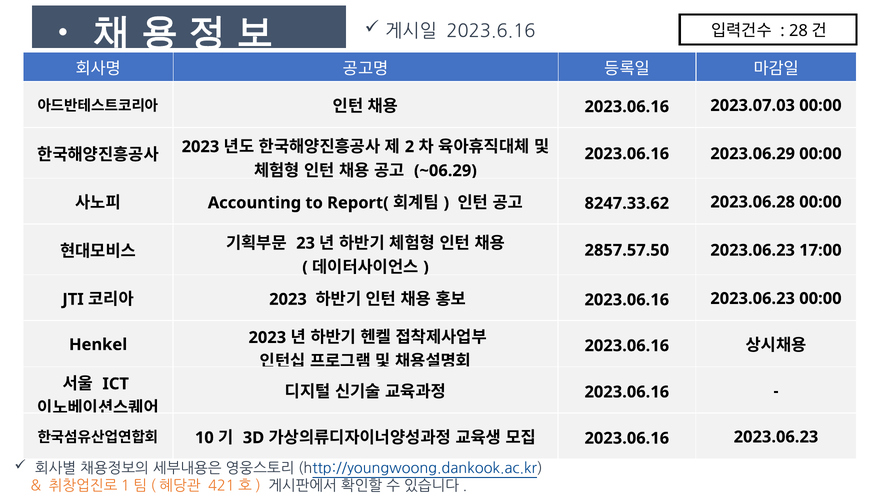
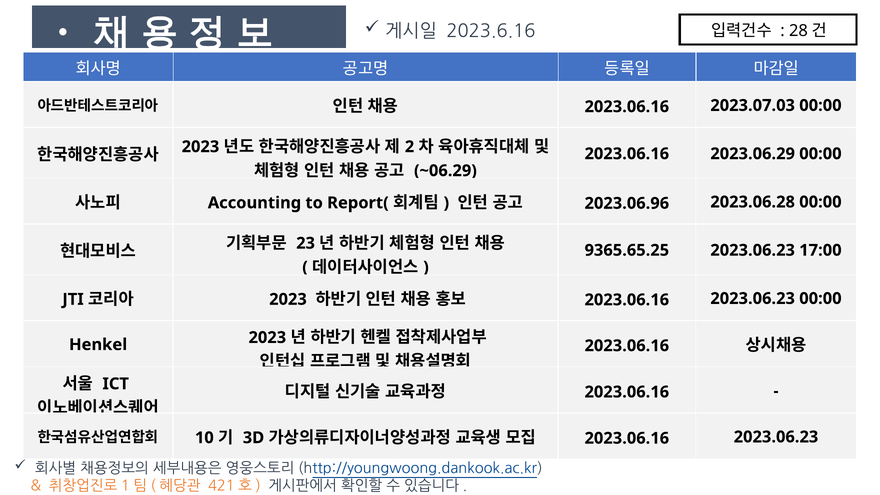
8247.33.62: 8247.33.62 -> 2023.06.96
2857.57.50: 2857.57.50 -> 9365.65.25
